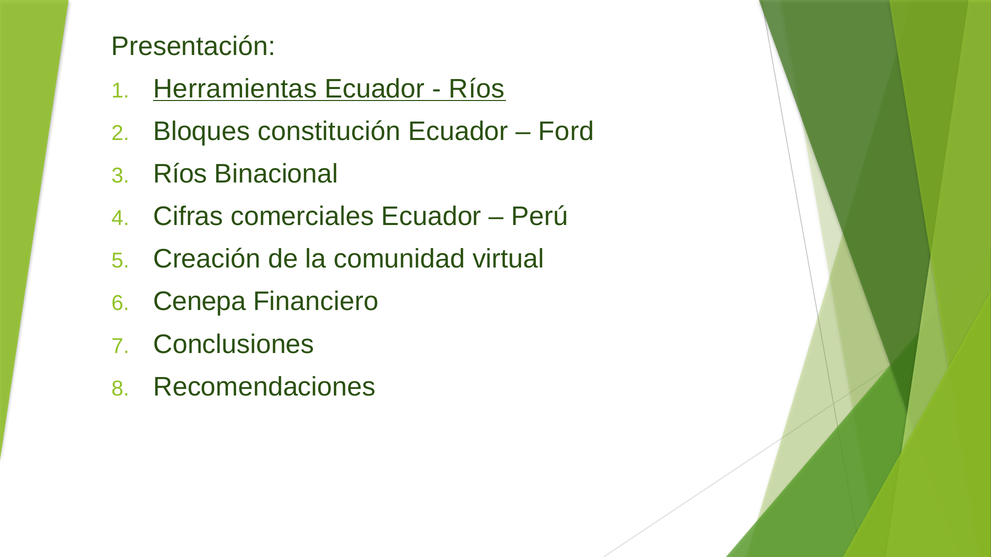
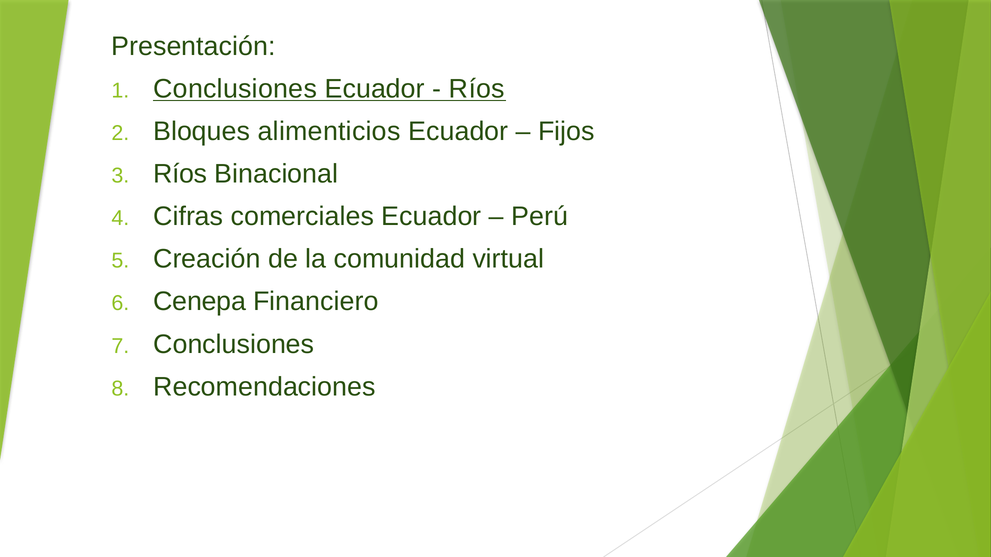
Herramientas at (235, 89): Herramientas -> Conclusiones
constitución: constitución -> alimenticios
Ford: Ford -> Fijos
